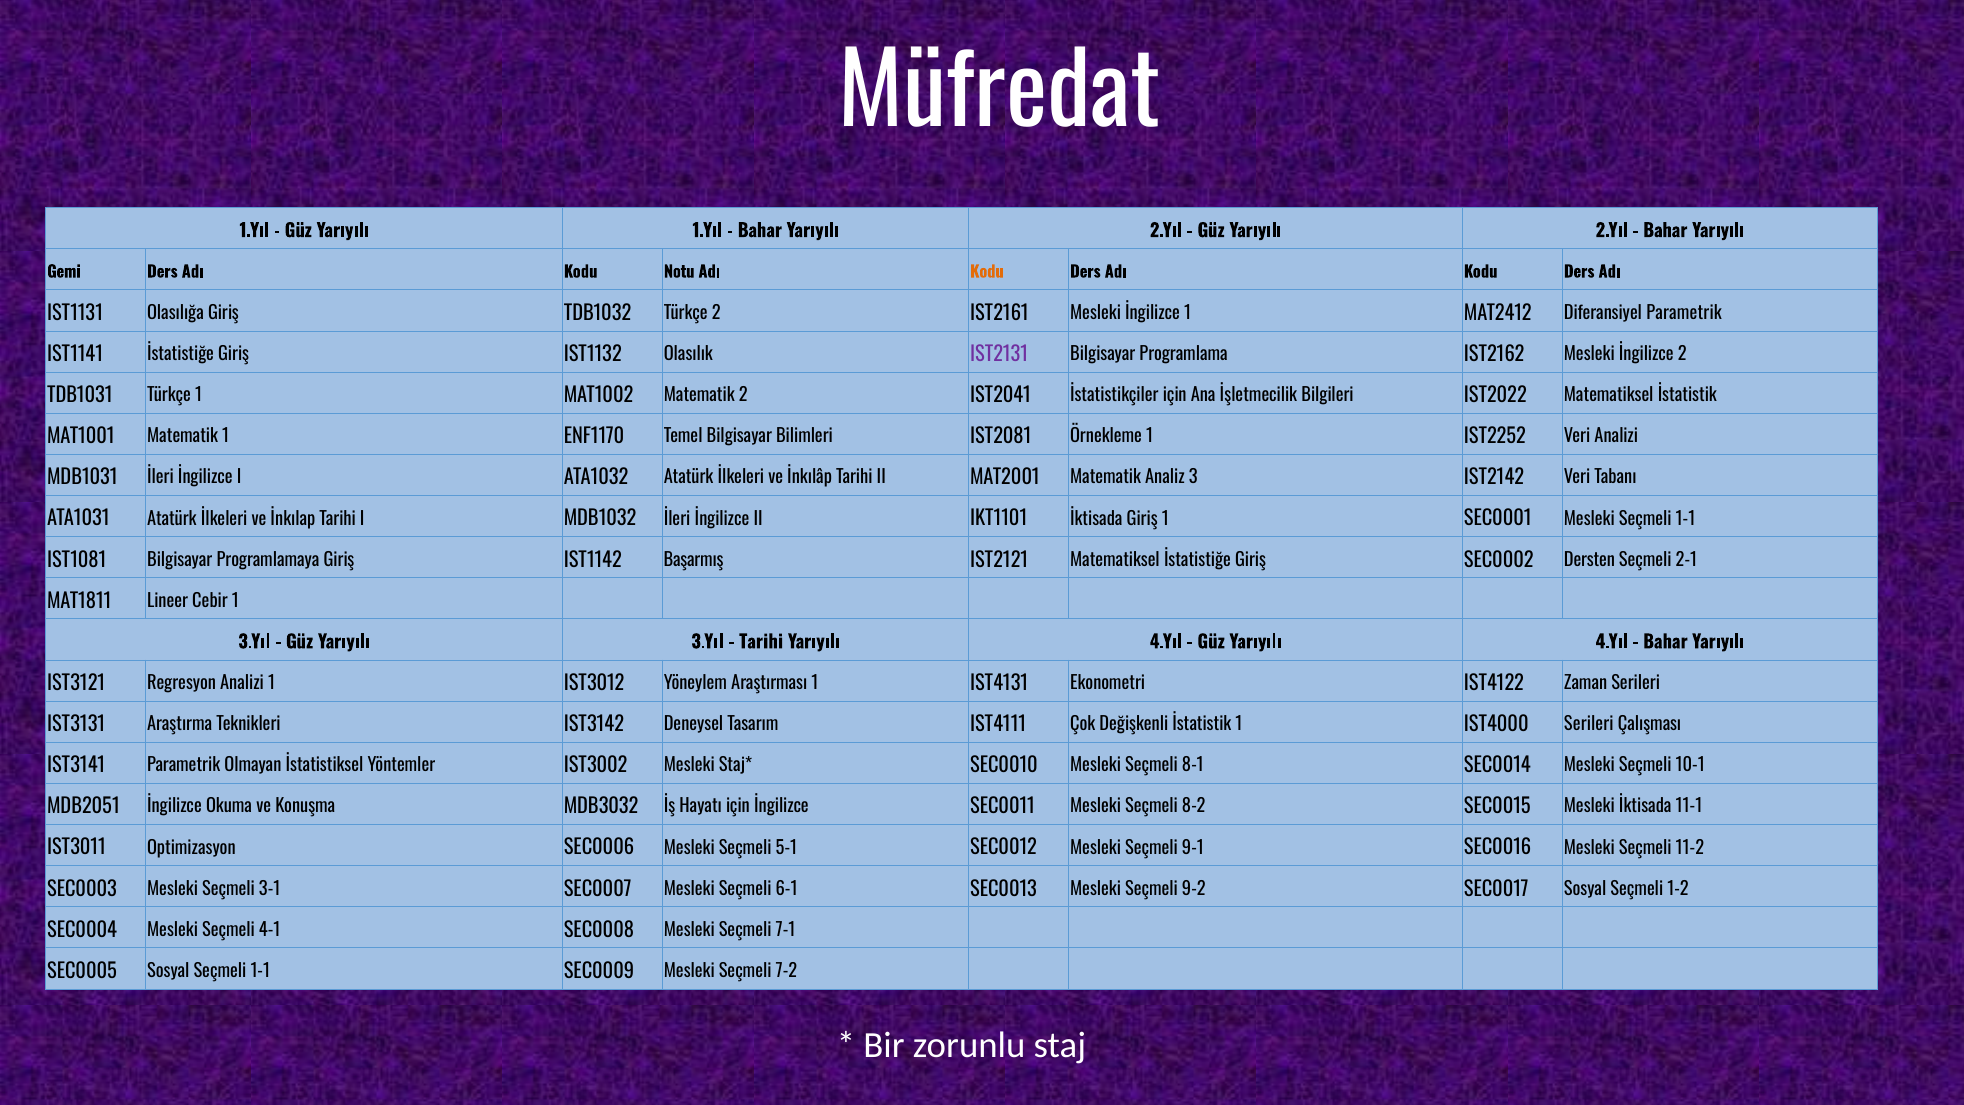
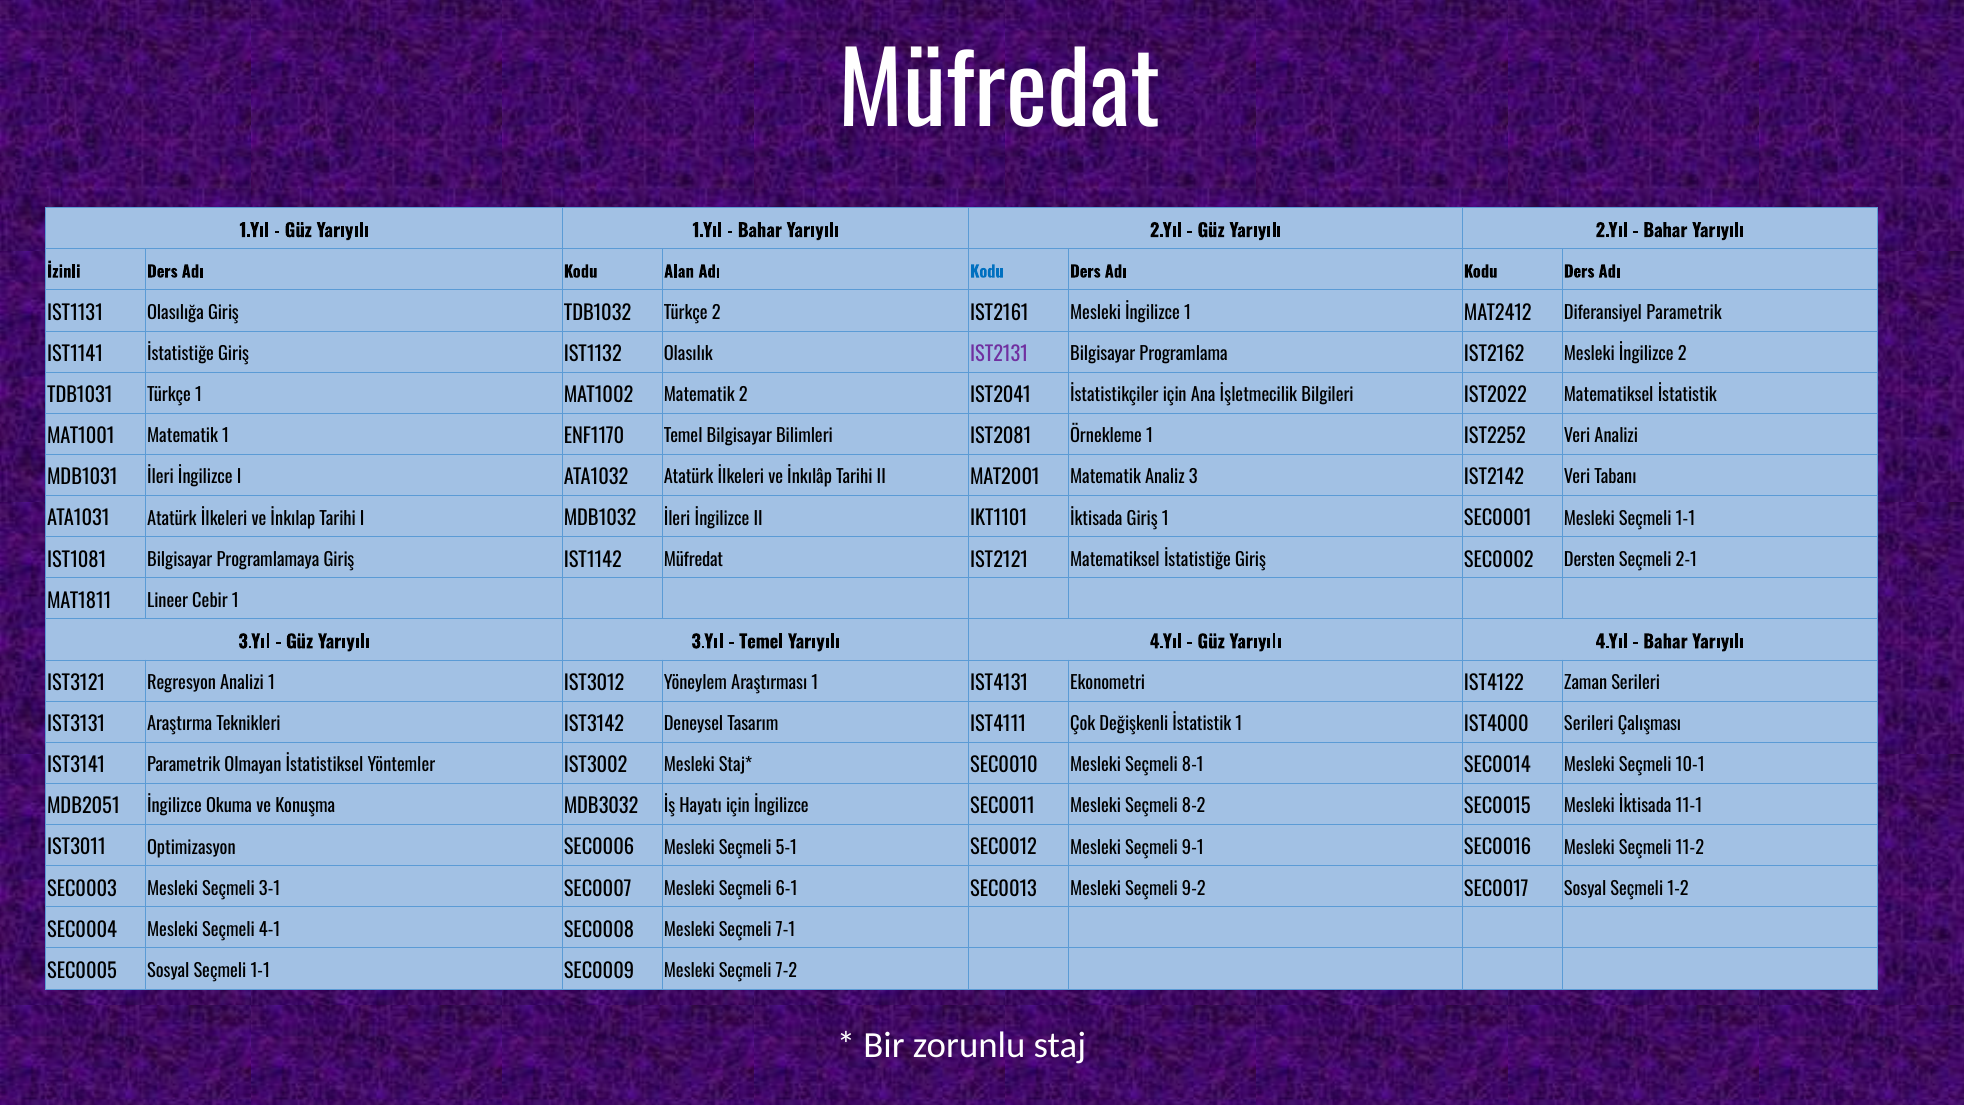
Gemi: Gemi -> İzinli
Notu: Notu -> Alan
Kodu at (987, 272) colour: orange -> blue
IST1142 Başarmış: Başarmış -> Müfredat
Tarihi at (761, 642): Tarihi -> Temel
